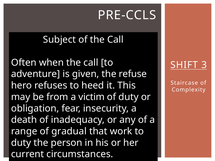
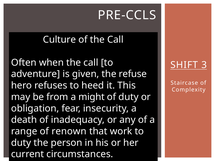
Subject: Subject -> Culture
victim: victim -> might
gradual: gradual -> renown
